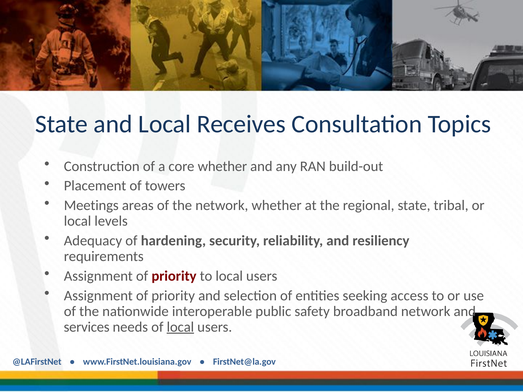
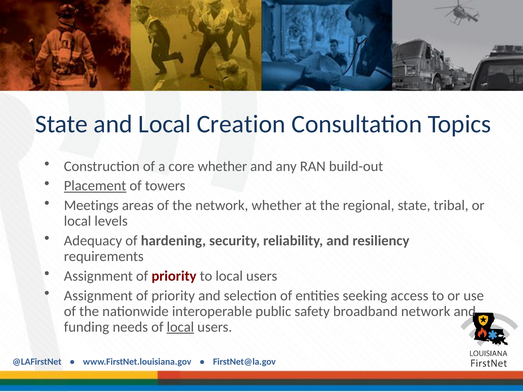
Receives: Receives -> Creation
Placement underline: none -> present
services: services -> funding
